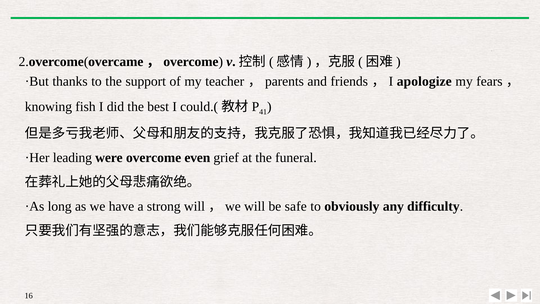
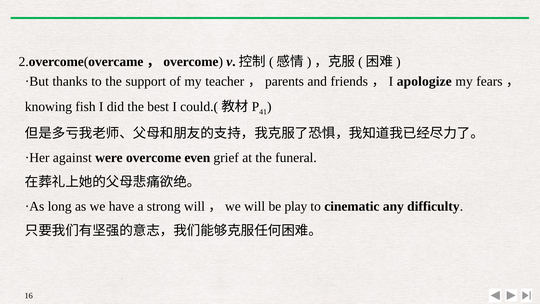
leading: leading -> against
safe: safe -> play
obviously: obviously -> cinematic
